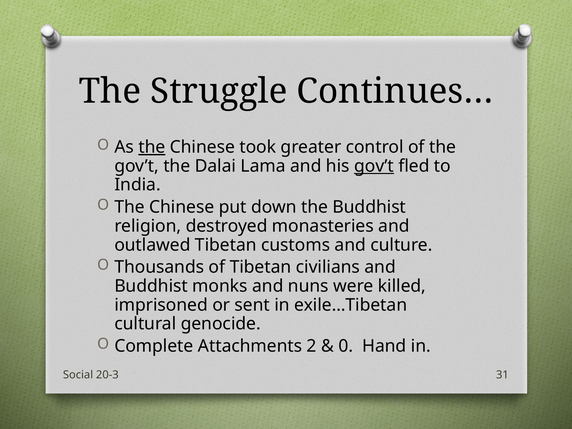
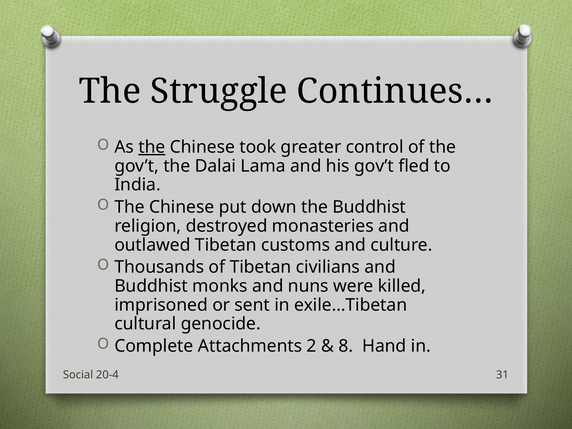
gov’t at (374, 166) underline: present -> none
0: 0 -> 8
20-3: 20-3 -> 20-4
